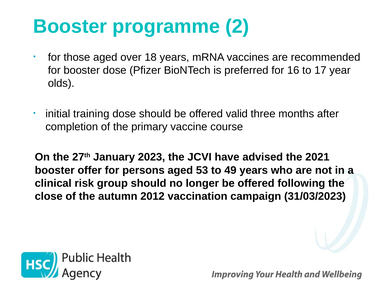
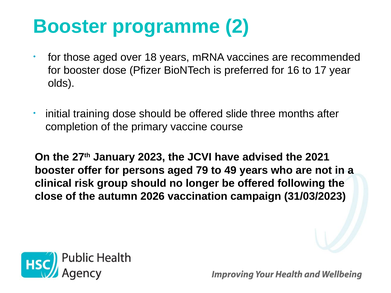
valid: valid -> slide
53: 53 -> 79
2012: 2012 -> 2026
